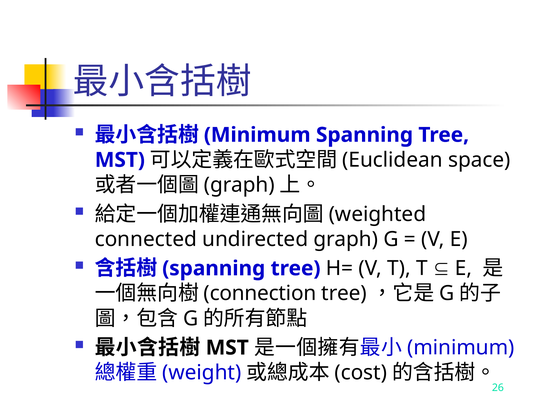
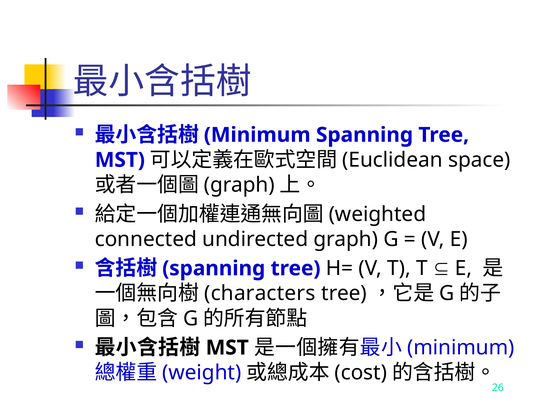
connection: connection -> characters
